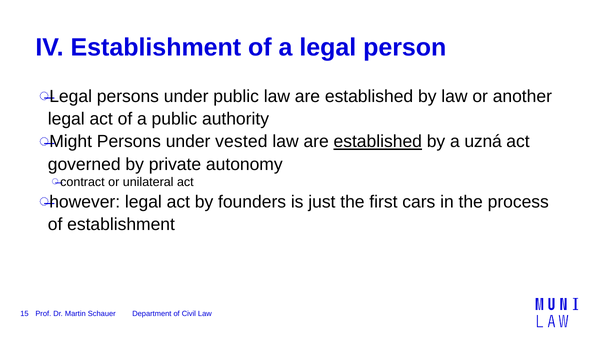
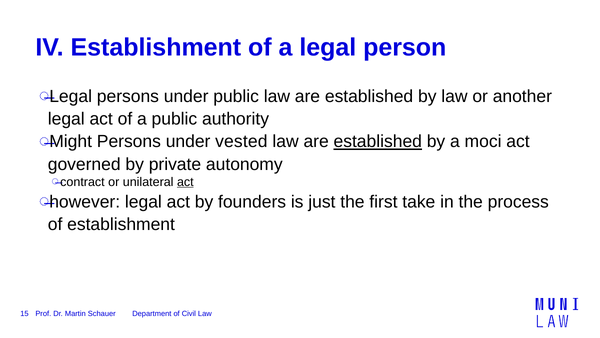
uzná: uzná -> moci
act at (185, 182) underline: none -> present
cars: cars -> take
